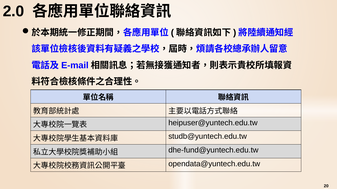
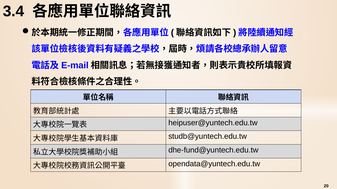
2.0: 2.0 -> 3.4
